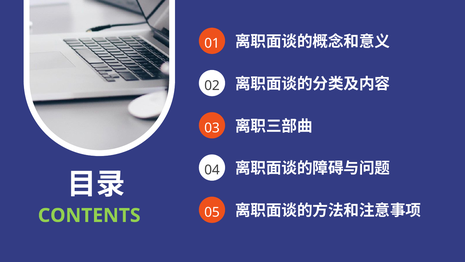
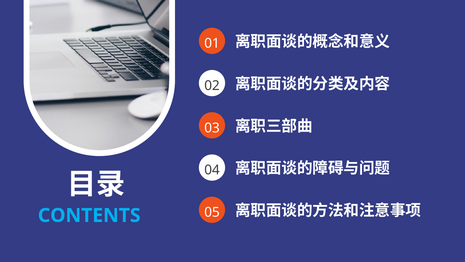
CONTENTS colour: light green -> light blue
